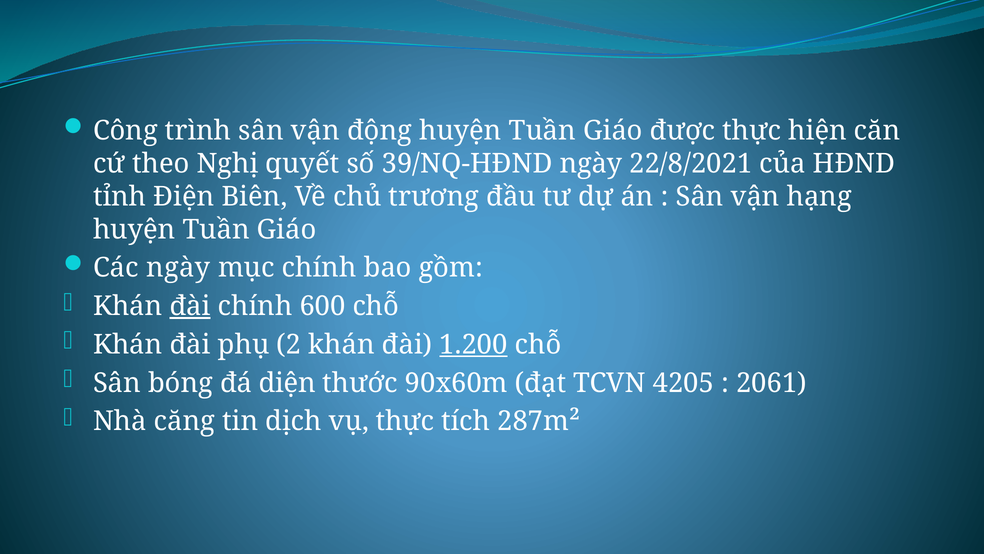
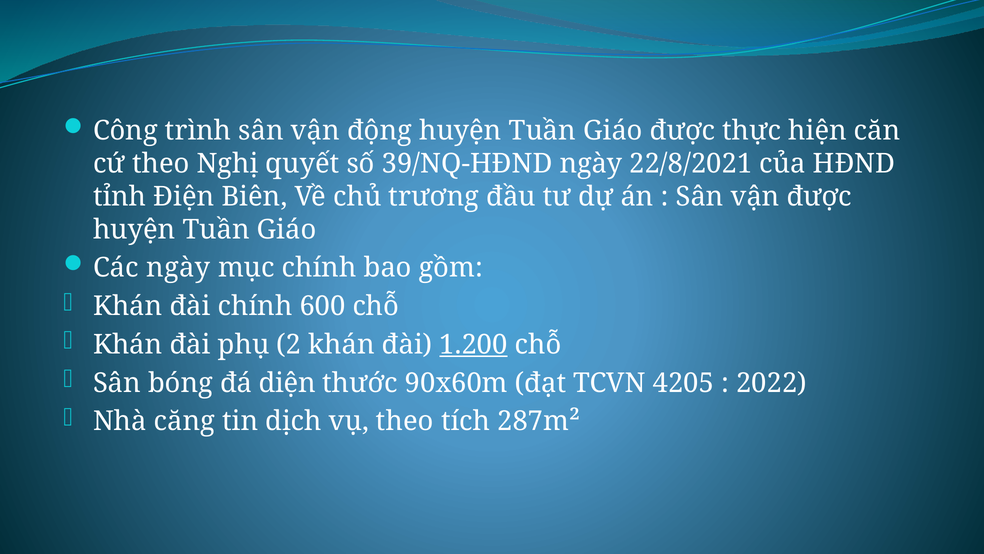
vận hạng: hạng -> được
đài at (190, 306) underline: present -> none
2061: 2061 -> 2022
vụ thực: thực -> theo
